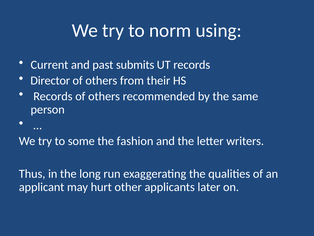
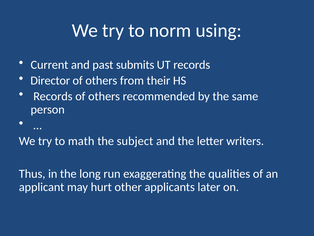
some: some -> math
fashion: fashion -> subject
